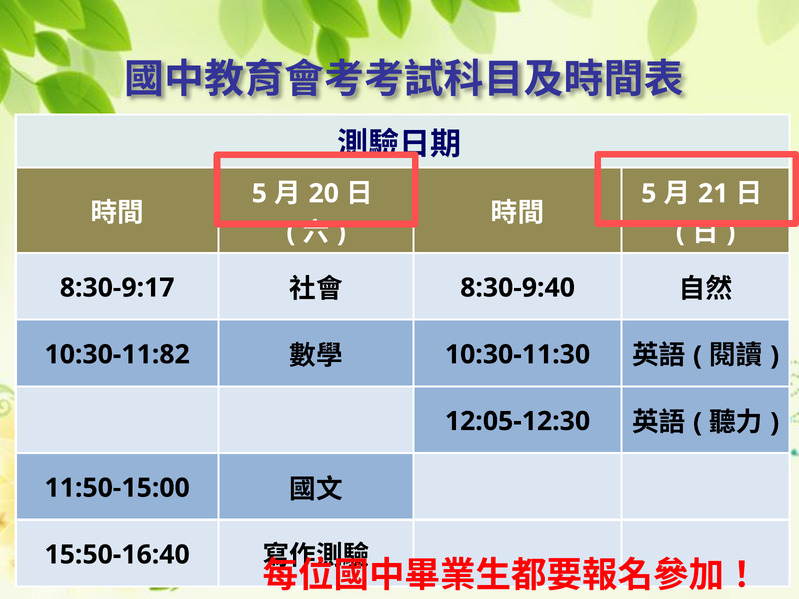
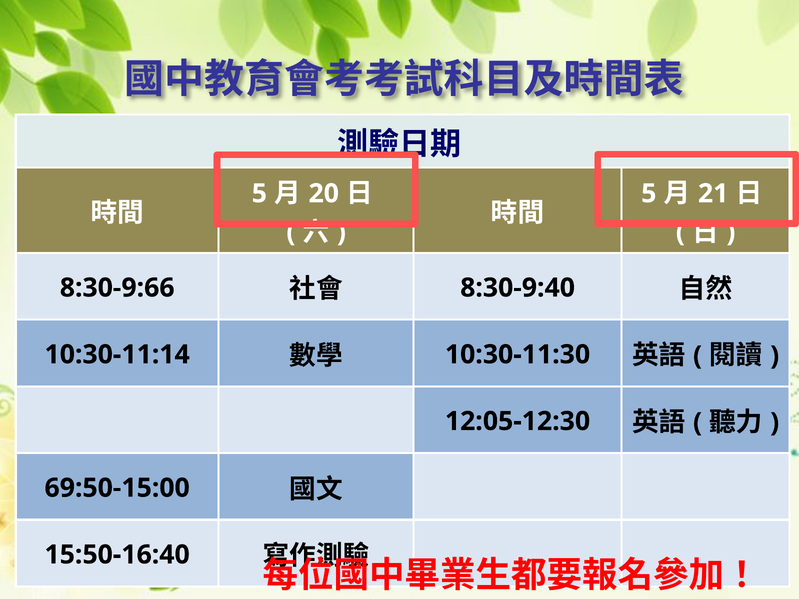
8:30-9:17: 8:30-9:17 -> 8:30-9:66
10:30-11:82: 10:30-11:82 -> 10:30-11:14
11:50-15:00: 11:50-15:00 -> 69:50-15:00
